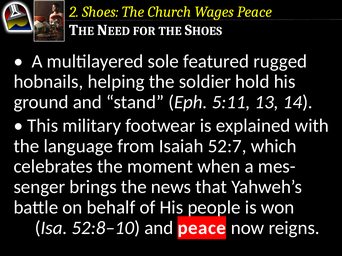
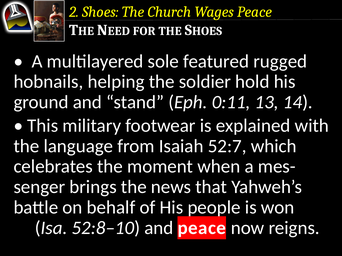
5:11: 5:11 -> 0:11
